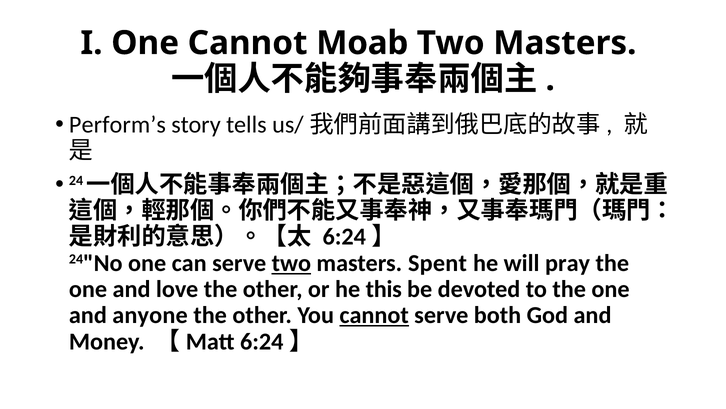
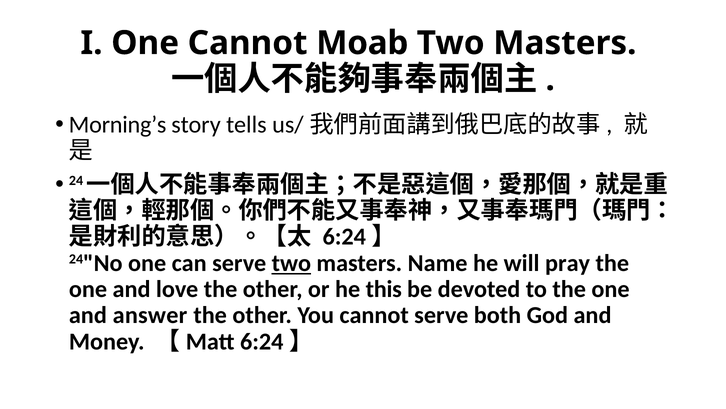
Perform’s: Perform’s -> Morning’s
Spent: Spent -> Name
anyone: anyone -> answer
cannot at (374, 315) underline: present -> none
